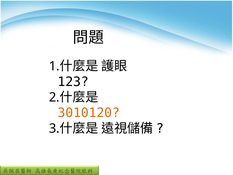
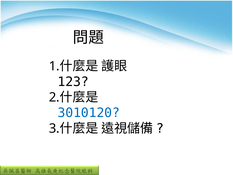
3010120 colour: orange -> blue
